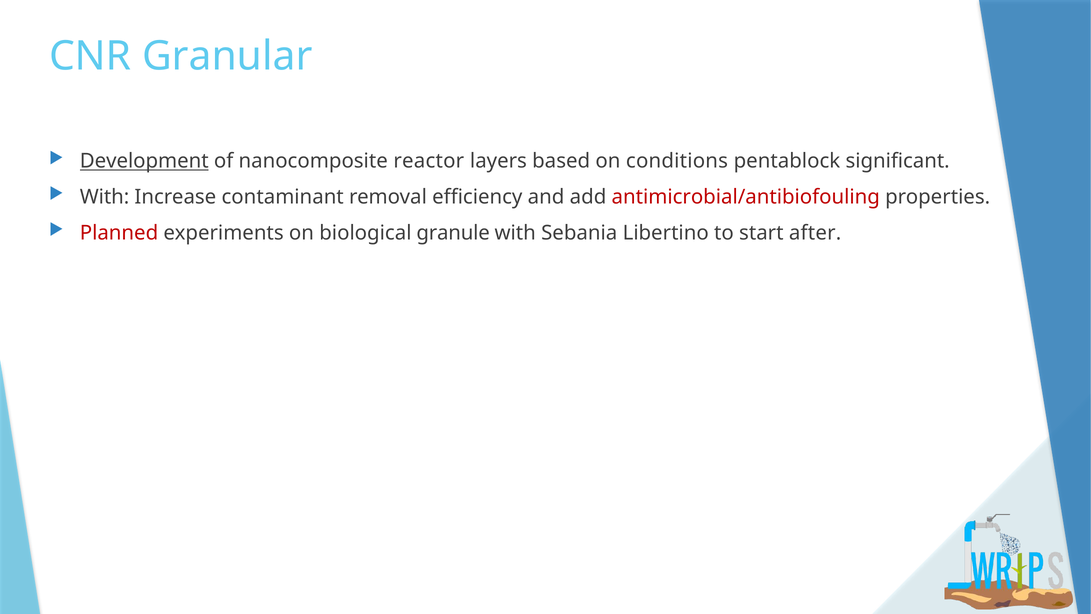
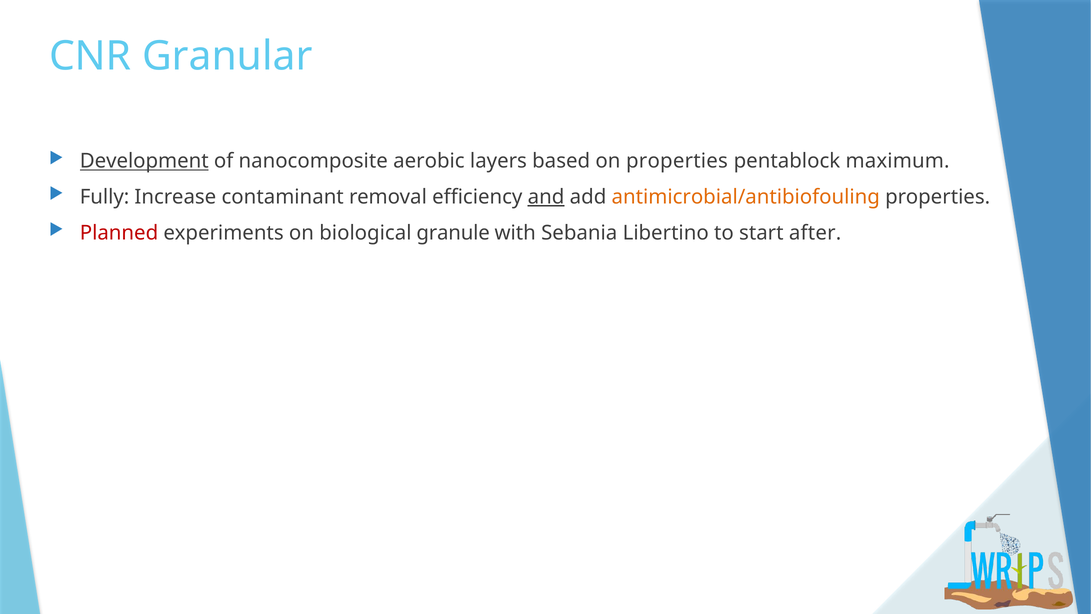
reactor: reactor -> aerobic
on conditions: conditions -> properties
significant: significant -> maximum
With at (105, 197): With -> Fully
and underline: none -> present
antimicrobial/antibiofouling colour: red -> orange
